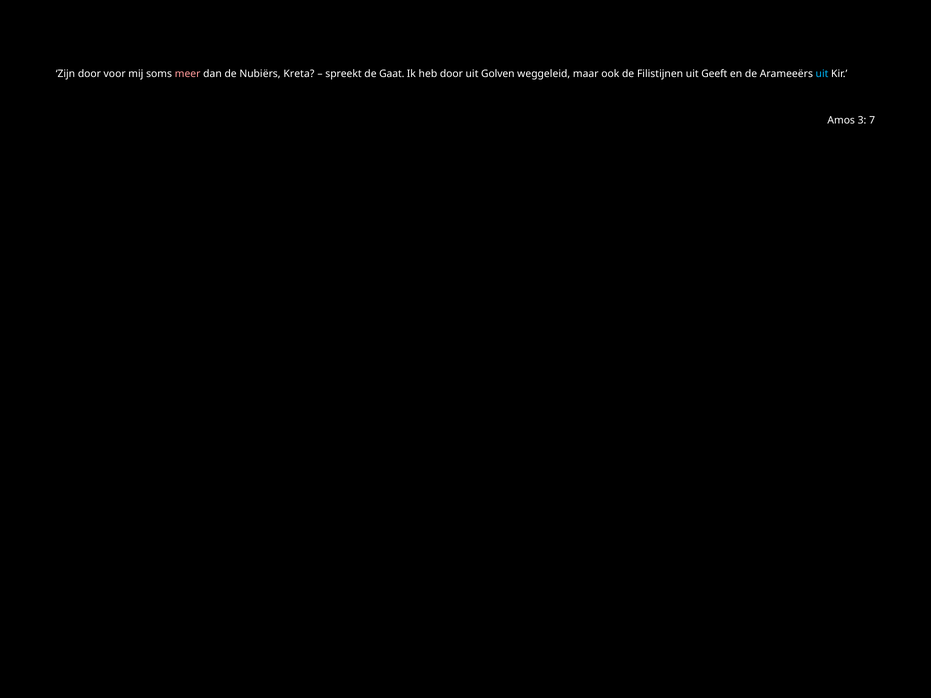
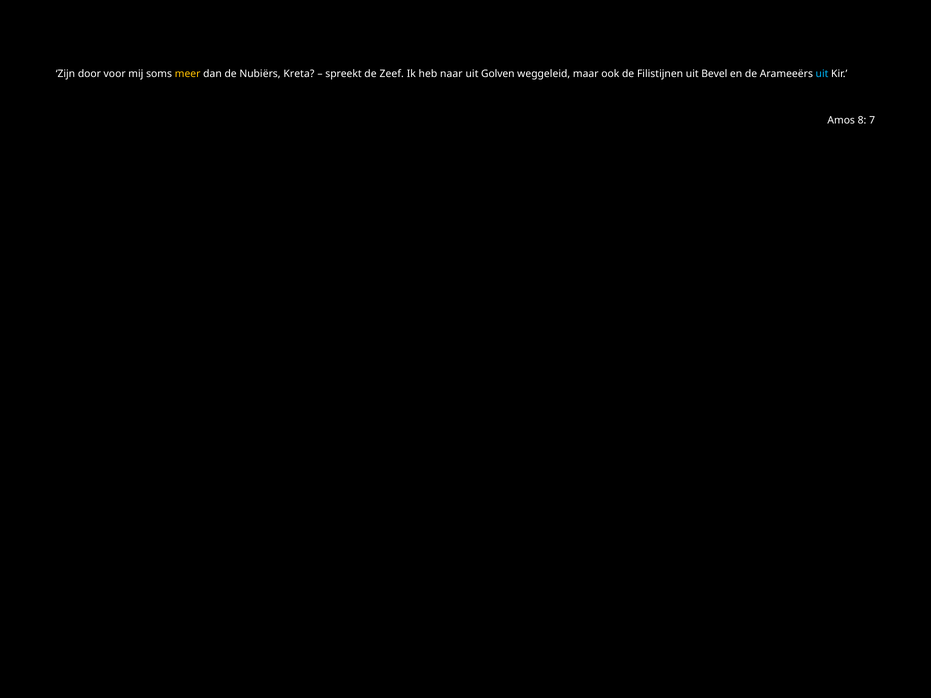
meer colour: pink -> yellow
Gaat: Gaat -> Zeef
heb door: door -> naar
Geeft: Geeft -> Bevel
3: 3 -> 8
